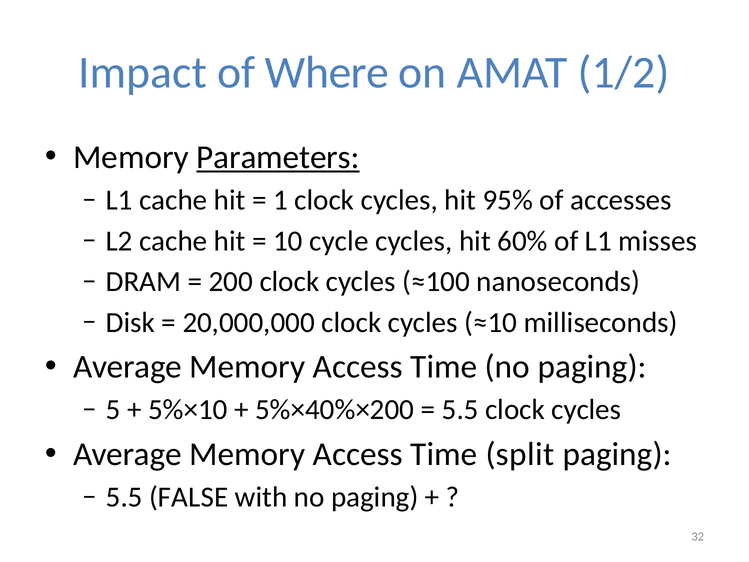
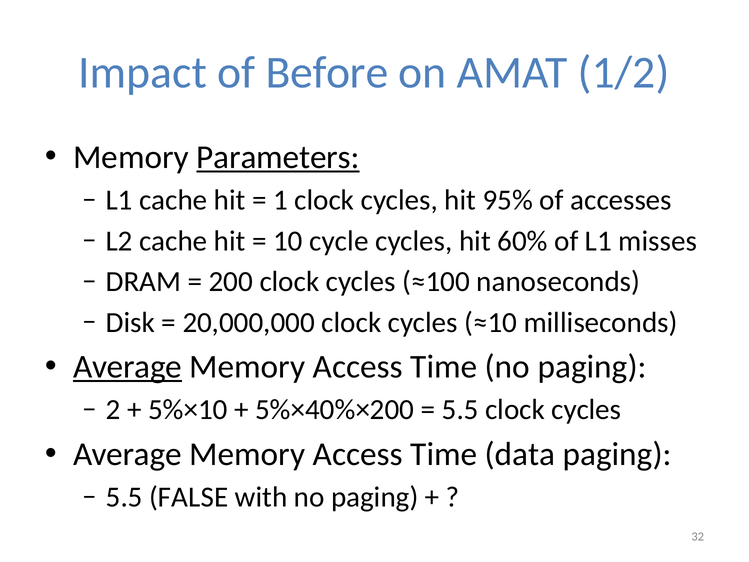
Where: Where -> Before
Average at (128, 367) underline: none -> present
5: 5 -> 2
split: split -> data
